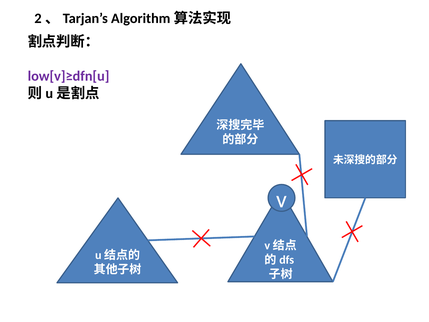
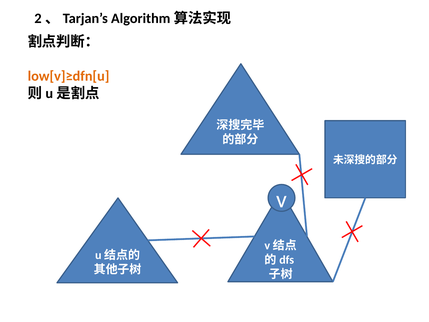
low[v]≥dfn[u colour: purple -> orange
